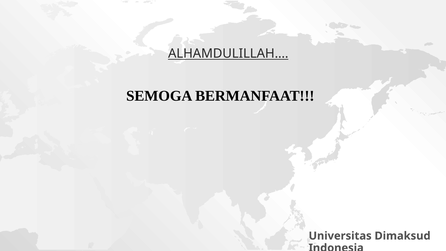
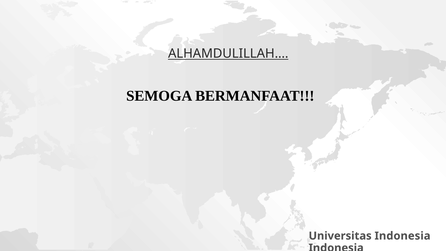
Universitas Dimaksud: Dimaksud -> Indonesia
